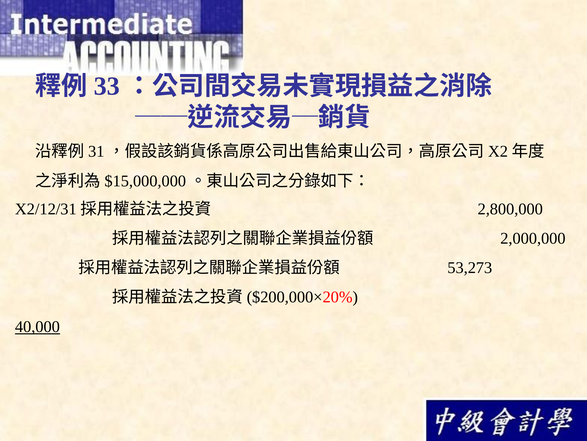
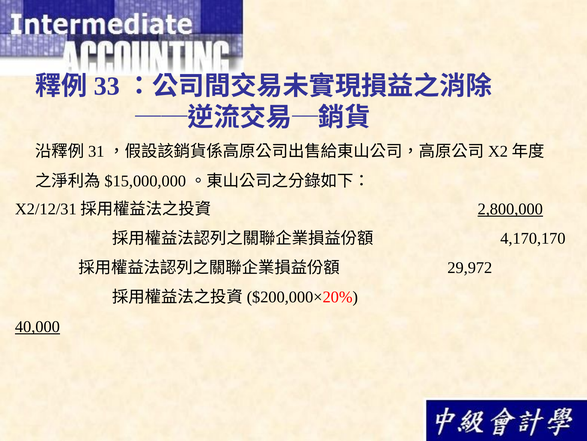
2,800,000 underline: none -> present
2,000,000: 2,000,000 -> 4,170,170
53,273: 53,273 -> 29,972
